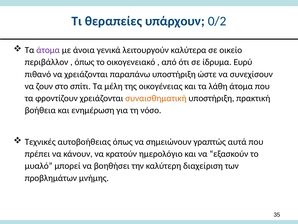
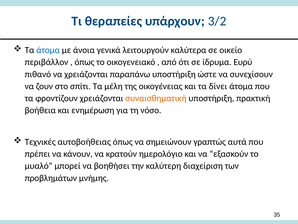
0/2: 0/2 -> 3/2
άτομα at (48, 50) colour: purple -> blue
λάθη: λάθη -> δίνει
